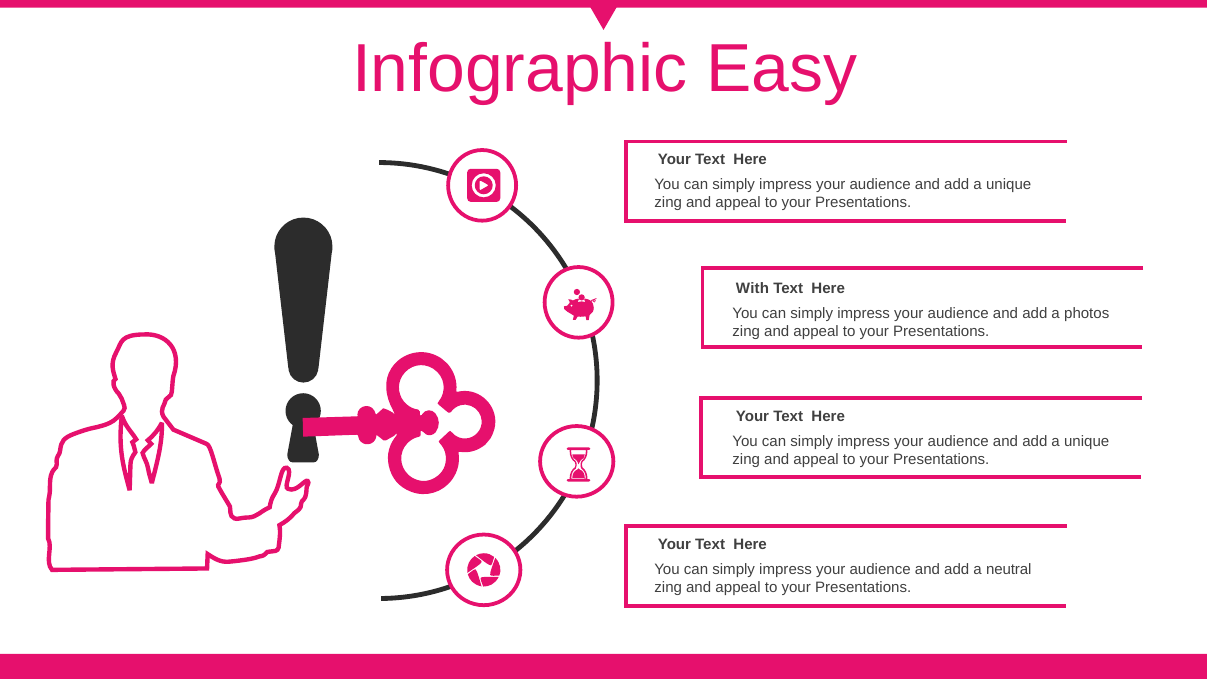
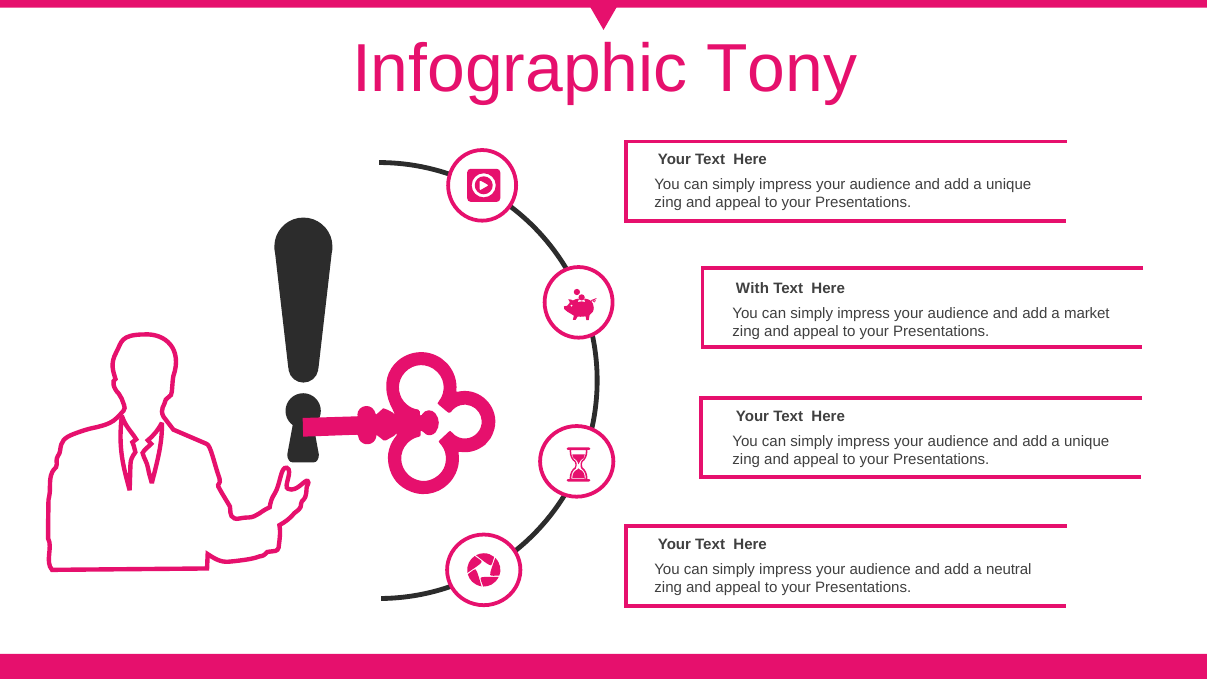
Easy: Easy -> Tony
photos: photos -> market
